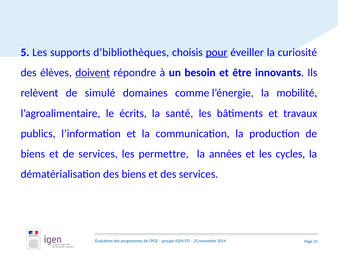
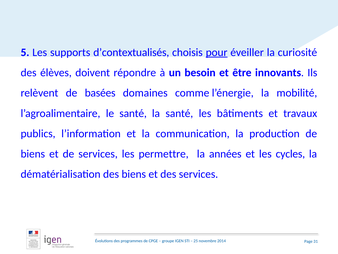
d’bibliothèques: d’bibliothèques -> d’contextualisés
doivent underline: present -> none
simulé: simulé -> basées
le écrits: écrits -> santé
